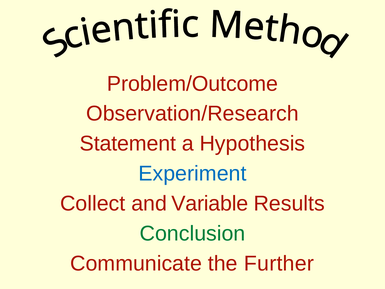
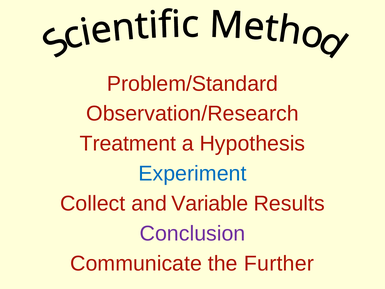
Problem/Outcome: Problem/Outcome -> Problem/Standard
Statement: Statement -> Treatment
Conclusion colour: green -> purple
